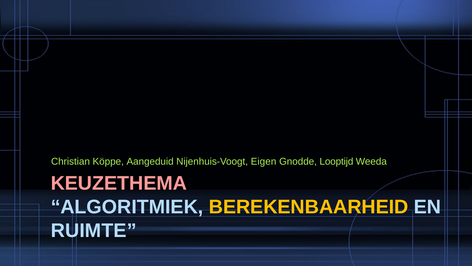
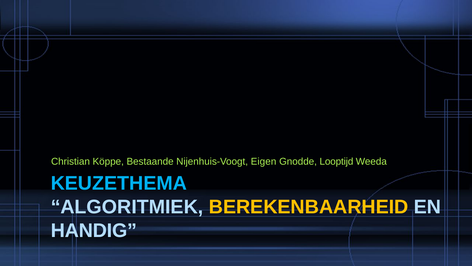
Aangeduid: Aangeduid -> Bestaande
KEUZETHEMA colour: pink -> light blue
RUIMTE: RUIMTE -> HANDIG
